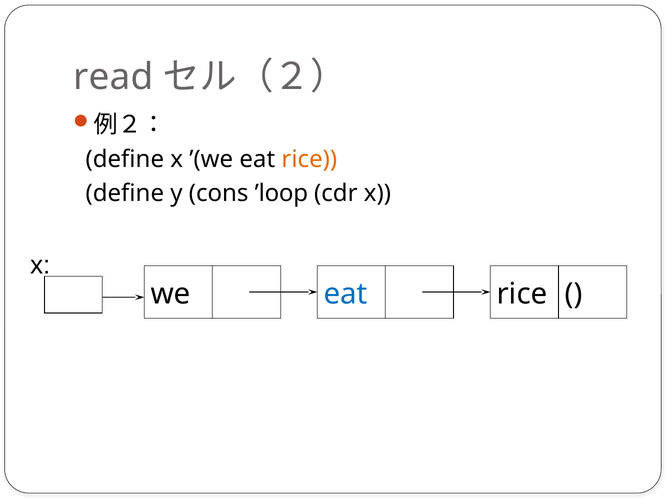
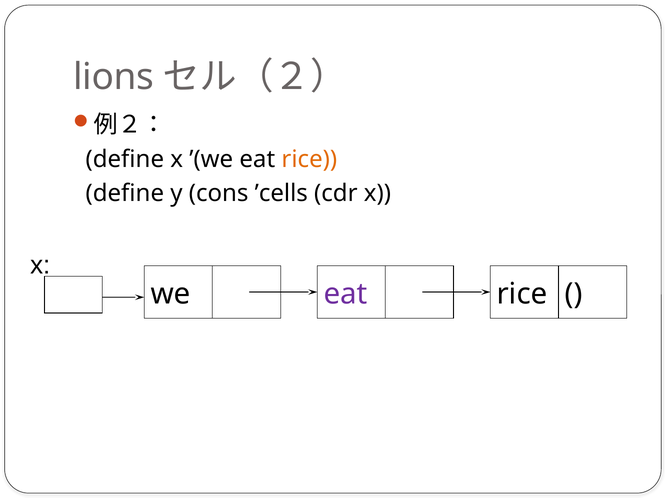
read: read -> lions
’loop: ’loop -> ’cells
eat at (346, 294) colour: blue -> purple
